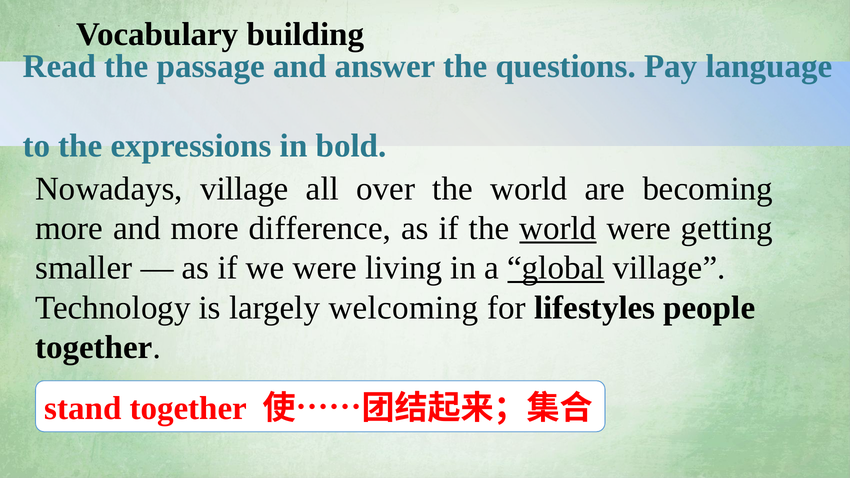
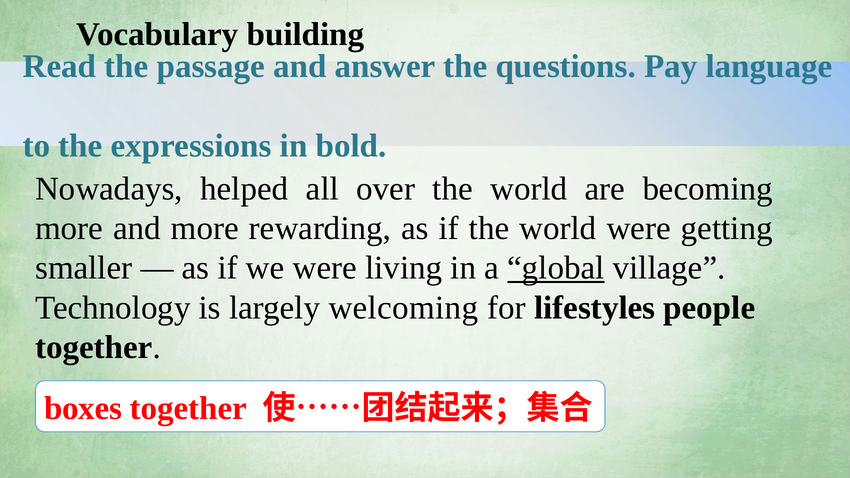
Nowadays village: village -> helped
difference: difference -> rewarding
world at (558, 228) underline: present -> none
stand: stand -> boxes
